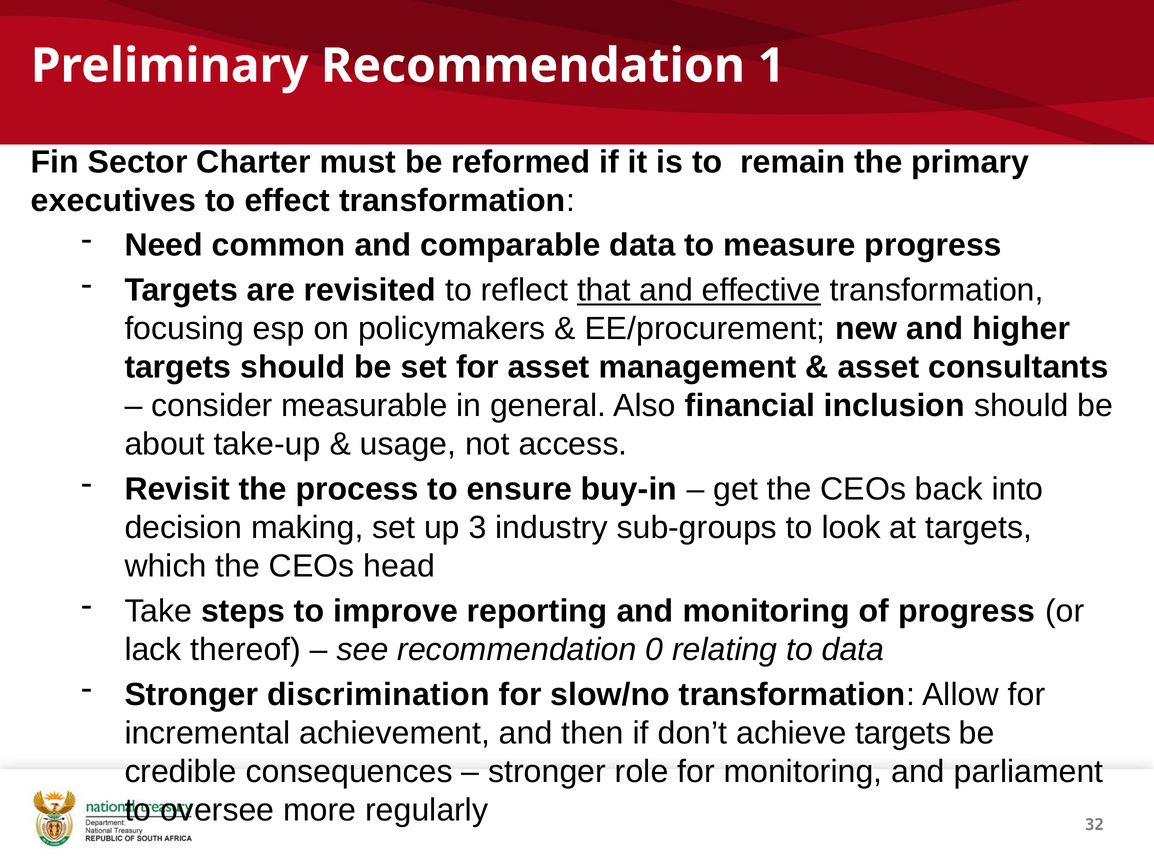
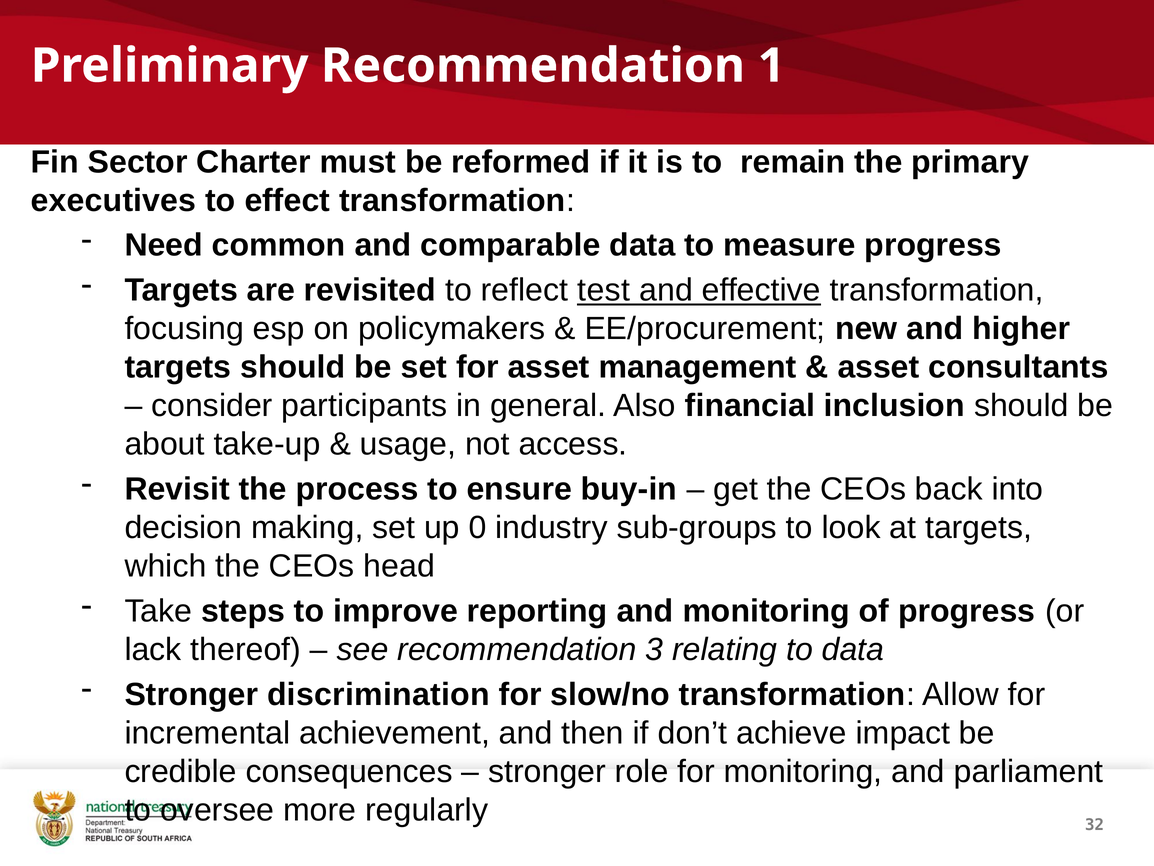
that: that -> test
measurable: measurable -> participants
3: 3 -> 0
0: 0 -> 3
achieve targets: targets -> impact
